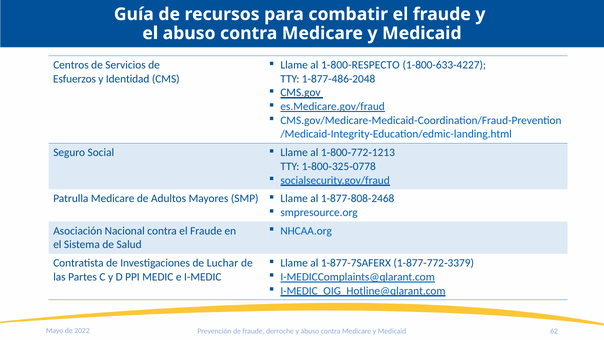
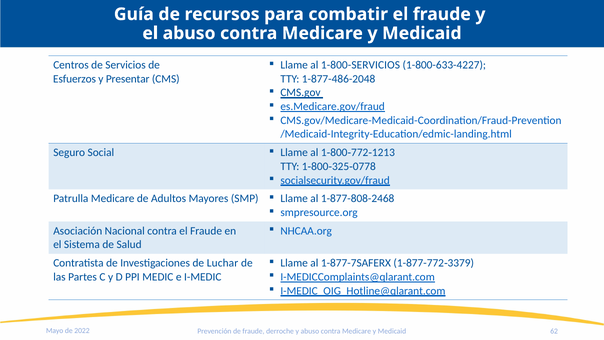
1-800-RESPECTO: 1-800-RESPECTO -> 1-800-SERVICIOS
Identidad: Identidad -> Presentar
